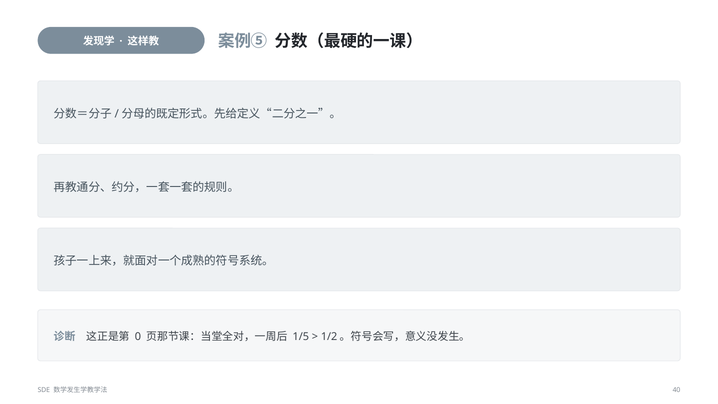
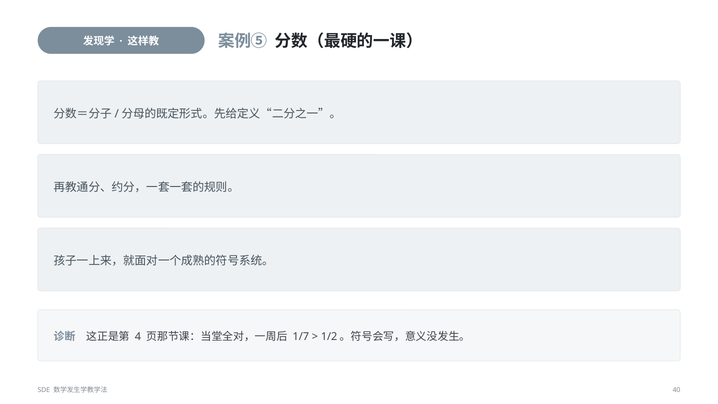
0: 0 -> 4
1/5: 1/5 -> 1/7
